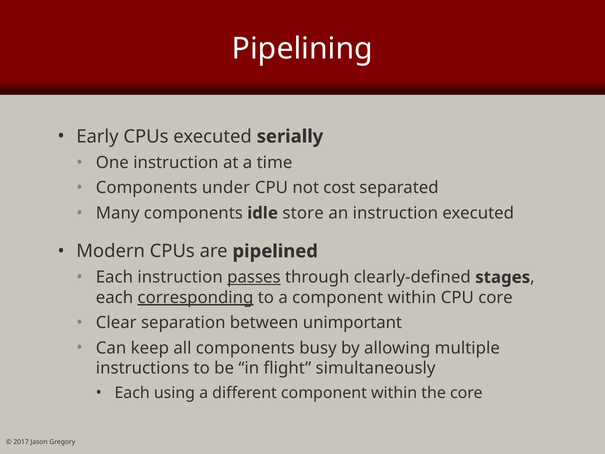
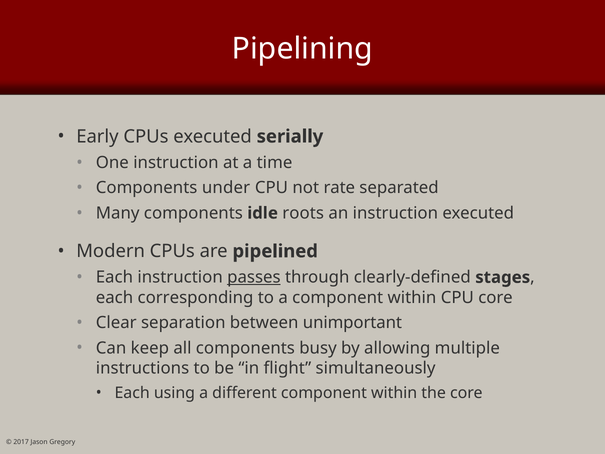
cost: cost -> rate
store: store -> roots
corresponding underline: present -> none
